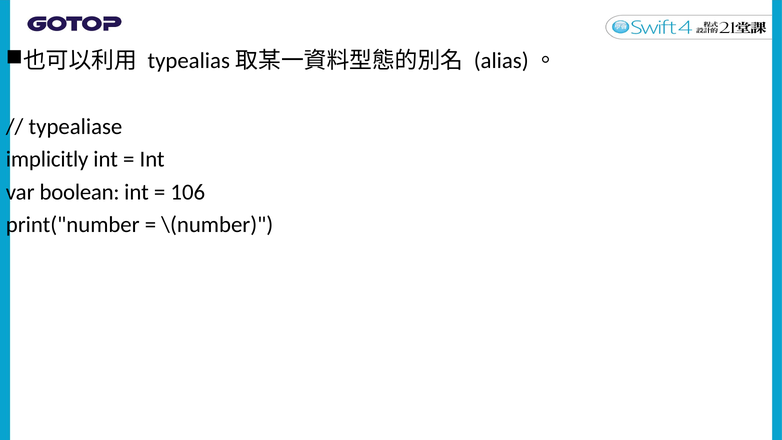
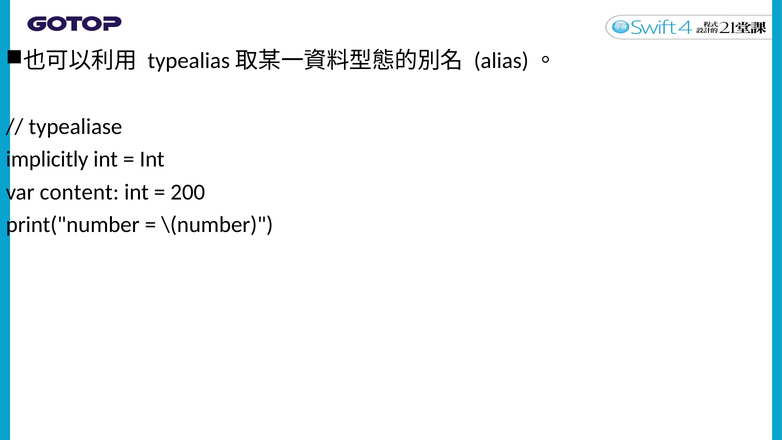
boolean: boolean -> content
106: 106 -> 200
